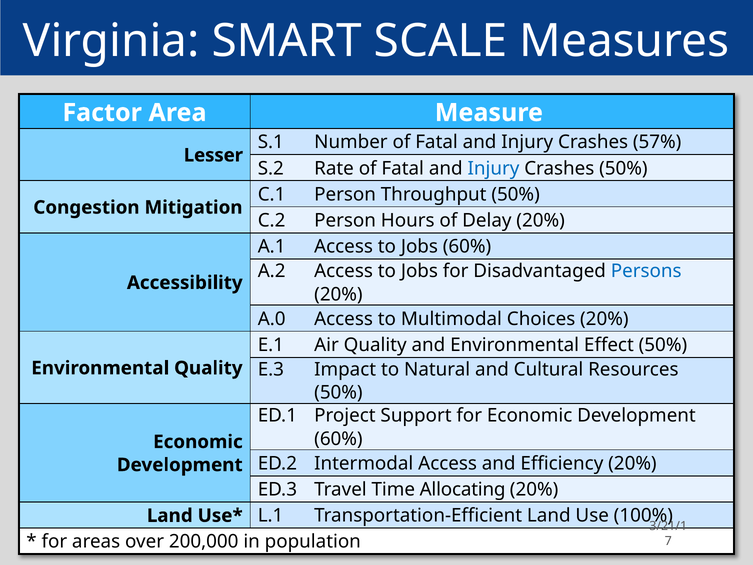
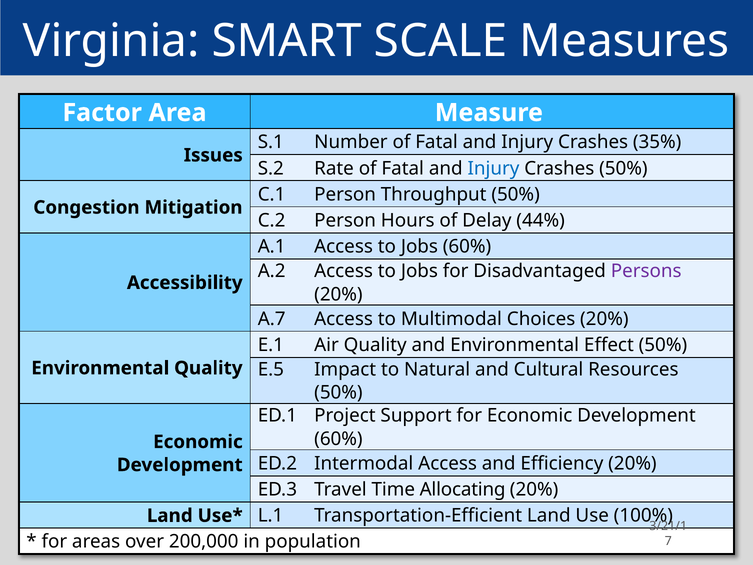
57%: 57% -> 35%
Lesser: Lesser -> Issues
Delay 20%: 20% -> 44%
Persons colour: blue -> purple
A.0: A.0 -> A.7
E.3: E.3 -> E.5
